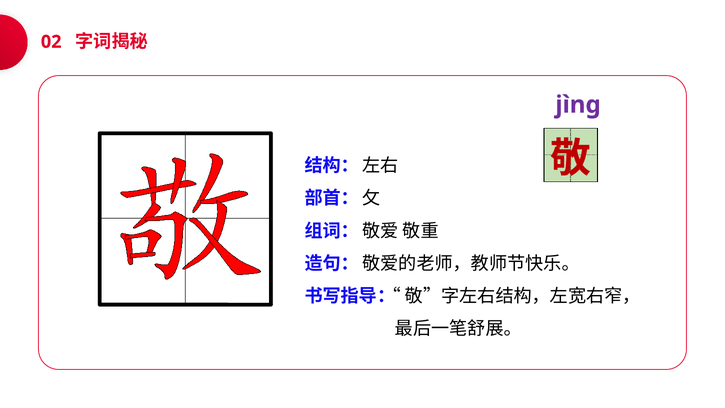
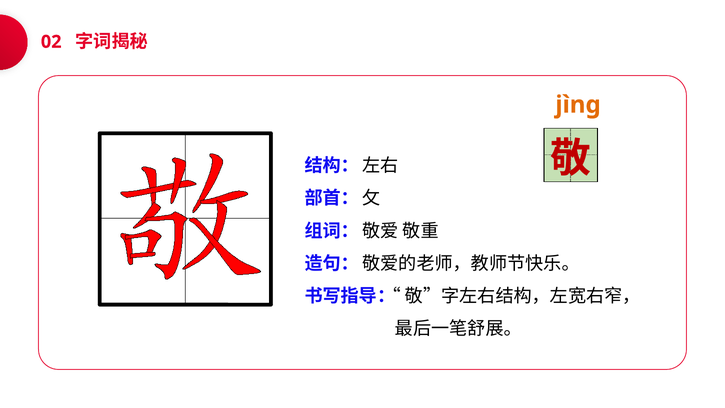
jìng colour: purple -> orange
